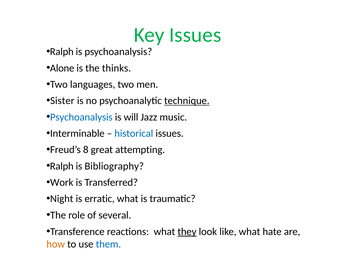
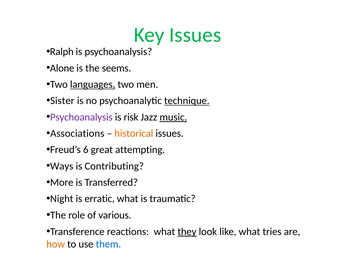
thinks: thinks -> seems
languages underline: none -> present
Psychoanalysis at (81, 117) colour: blue -> purple
will: will -> risk
music underline: none -> present
Interminable: Interminable -> Associations
historical colour: blue -> orange
8: 8 -> 6
Ralph at (62, 166): Ralph -> Ways
Bibliography: Bibliography -> Contributing
Work: Work -> More
several: several -> various
hate: hate -> tries
